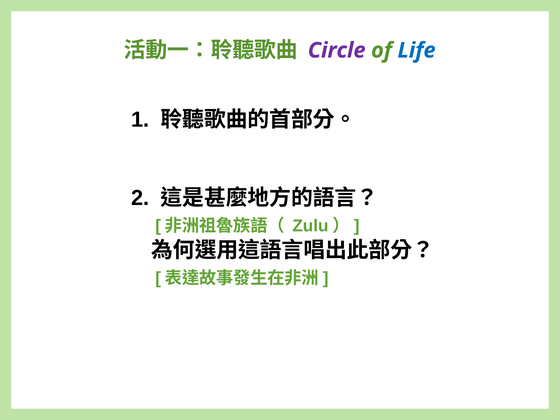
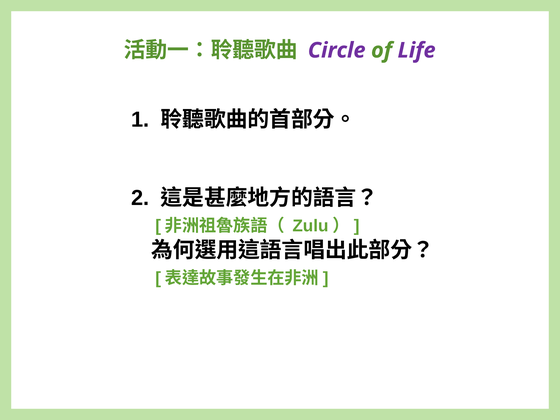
Life colour: blue -> purple
